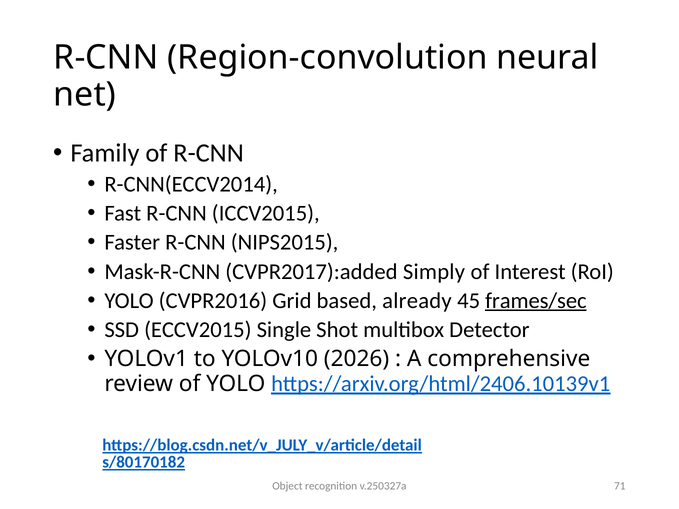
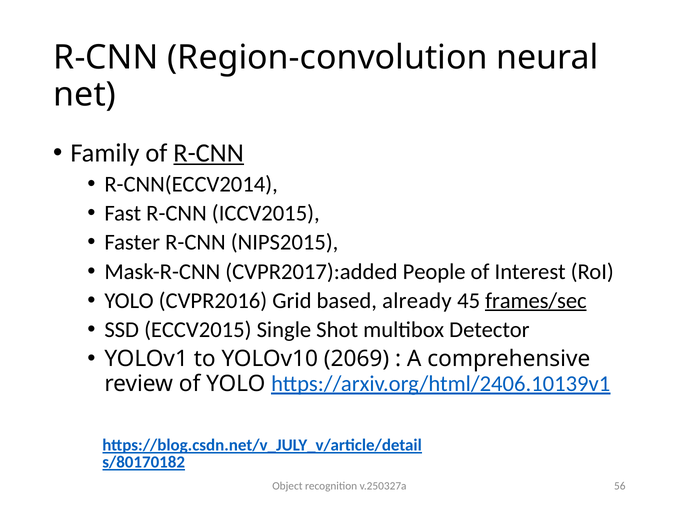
R-CNN at (209, 153) underline: none -> present
Simply: Simply -> People
2026: 2026 -> 2069
71: 71 -> 56
